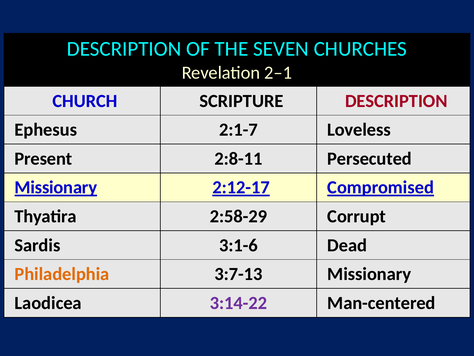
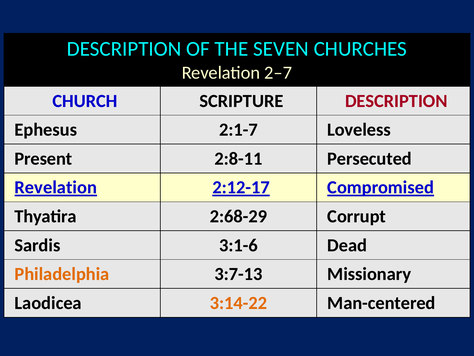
2‒1: 2‒1 -> 2‒7
Missionary at (56, 187): Missionary -> Revelation
2:58-29: 2:58-29 -> 2:68-29
3:14-22 colour: purple -> orange
